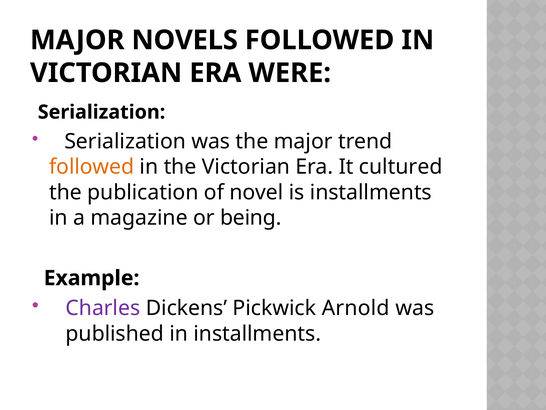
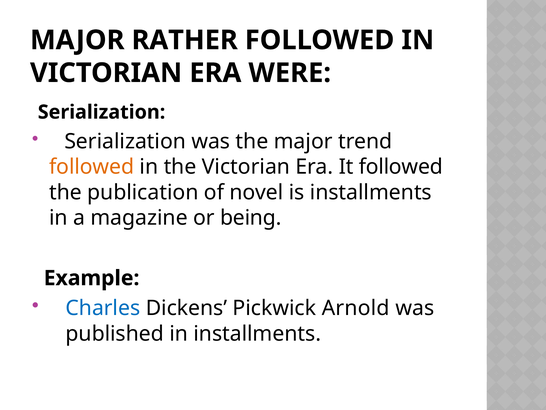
NOVELS: NOVELS -> RATHER
It cultured: cultured -> followed
Charles colour: purple -> blue
